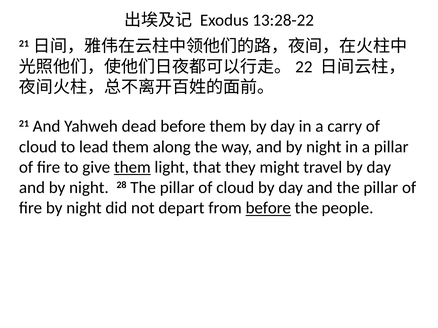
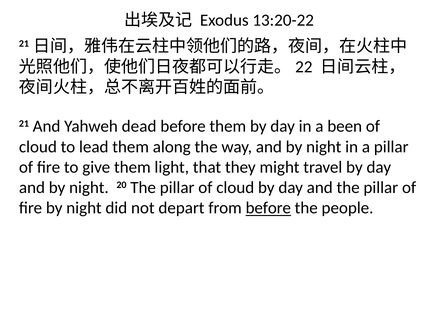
13:28-22: 13:28-22 -> 13:20-22
carry: carry -> been
them at (132, 167) underline: present -> none
28: 28 -> 20
